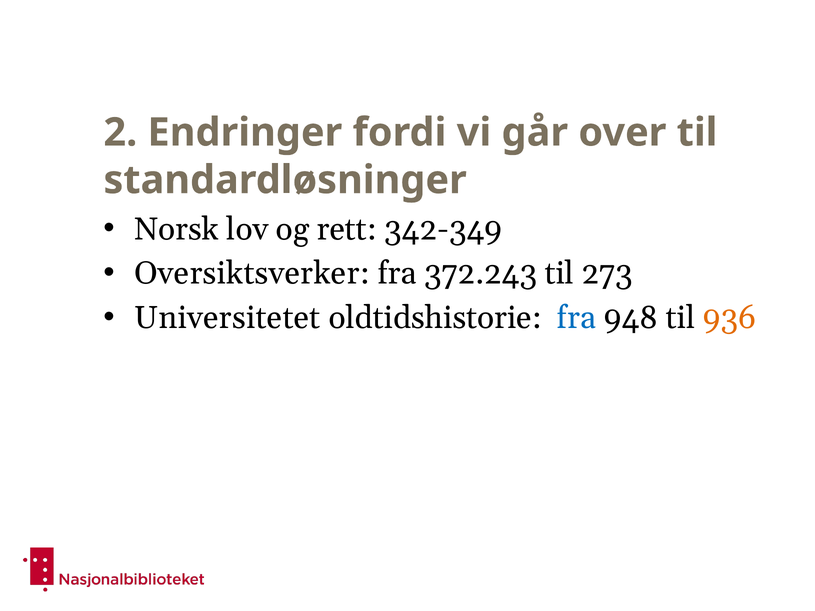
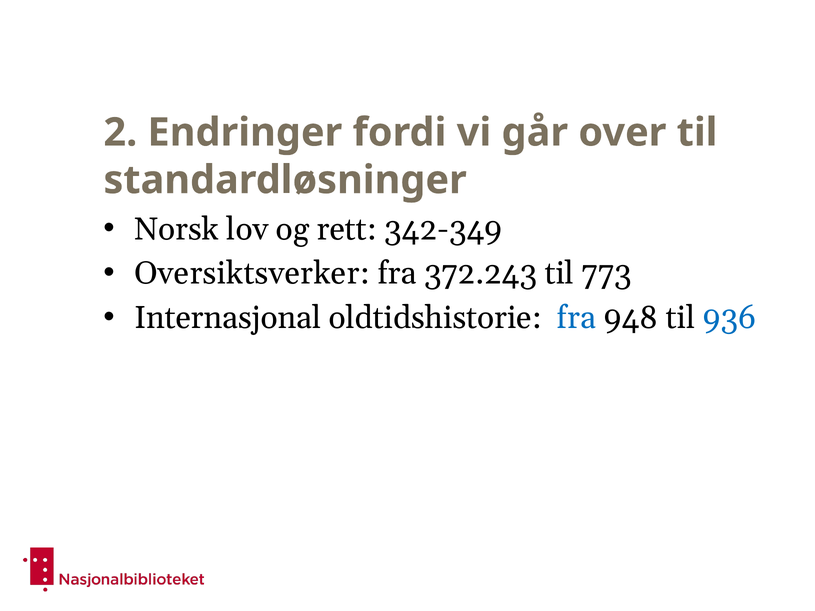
273: 273 -> 773
Universitetet: Universitetet -> Internasjonal
936 colour: orange -> blue
